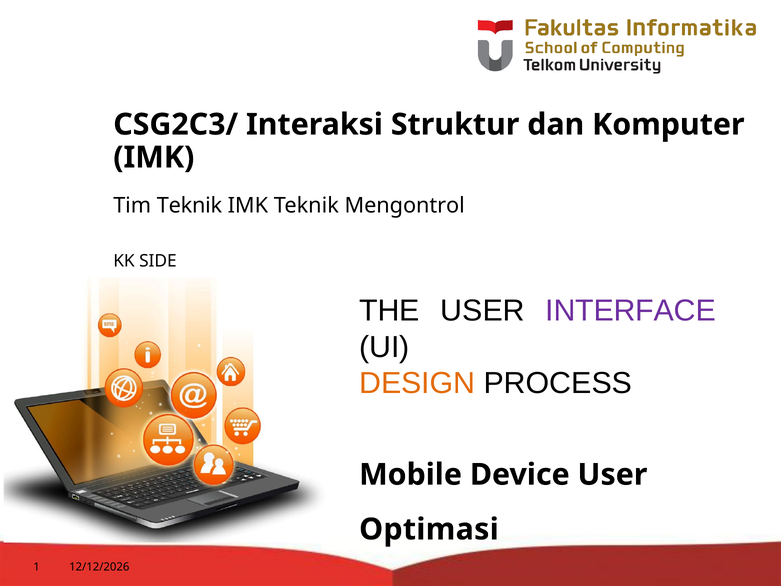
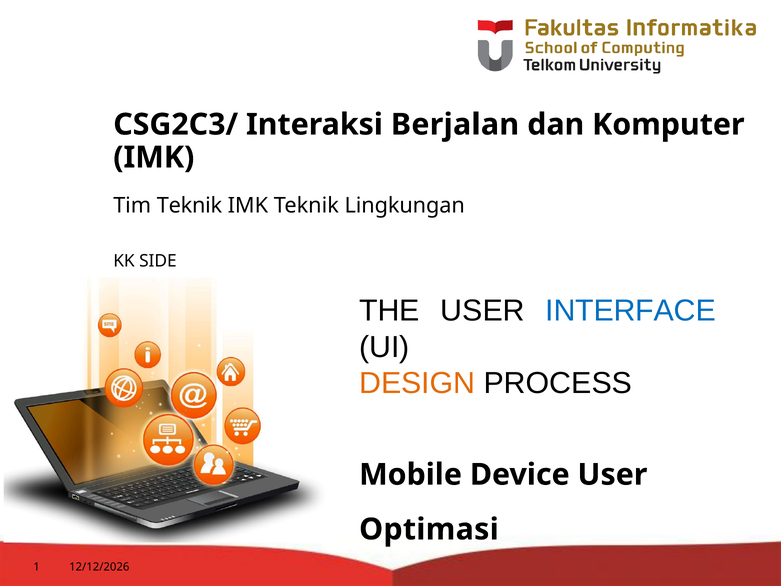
Struktur: Struktur -> Berjalan
Mengontrol: Mengontrol -> Lingkungan
INTERFACE colour: purple -> blue
